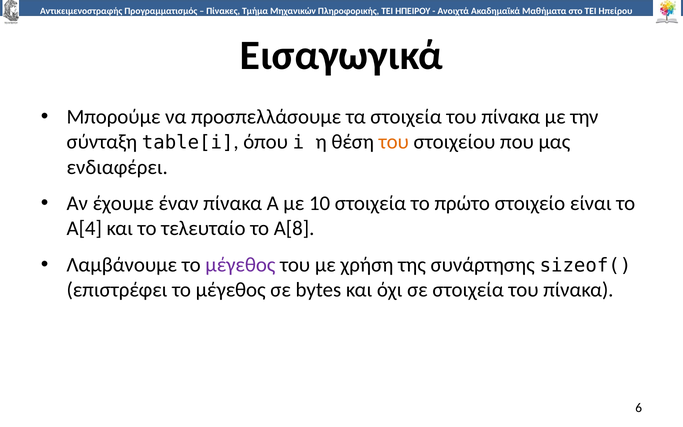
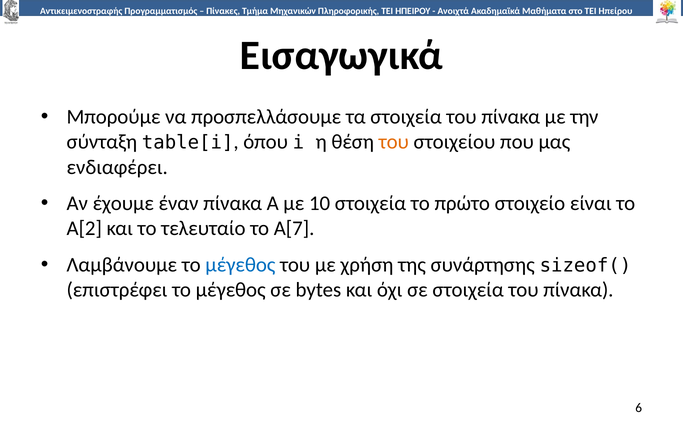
A[4: A[4 -> A[2
A[8: A[8 -> A[7
μέγεθος at (240, 265) colour: purple -> blue
